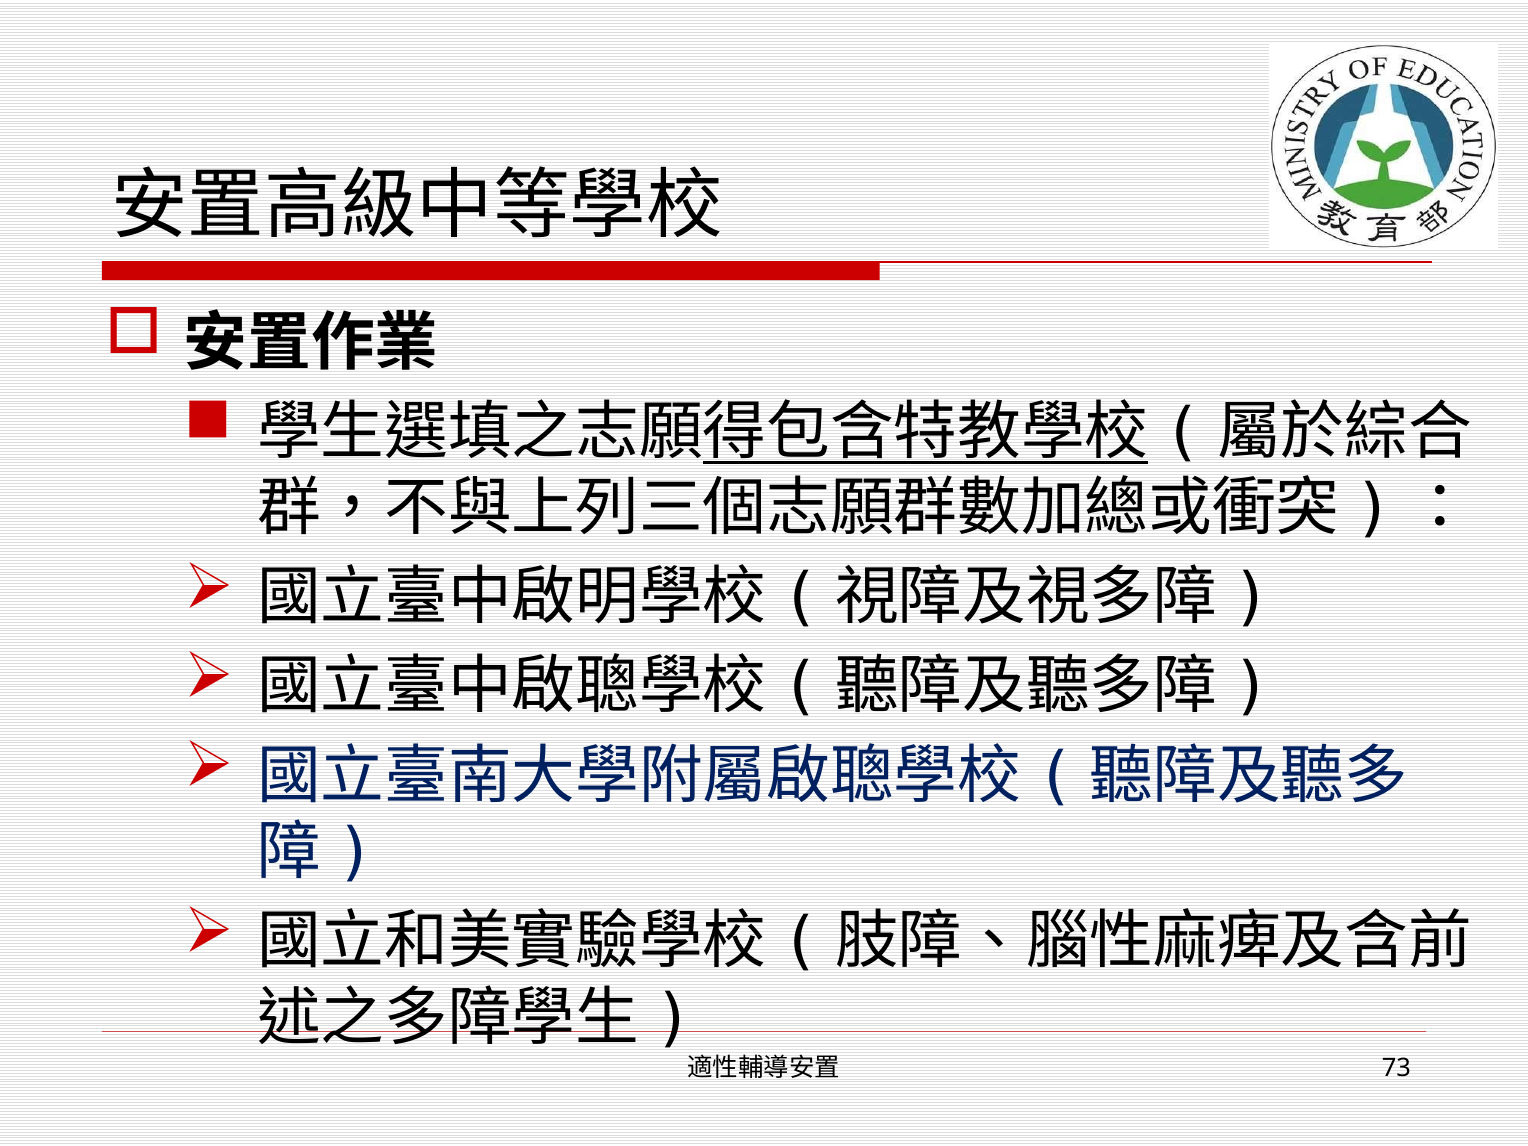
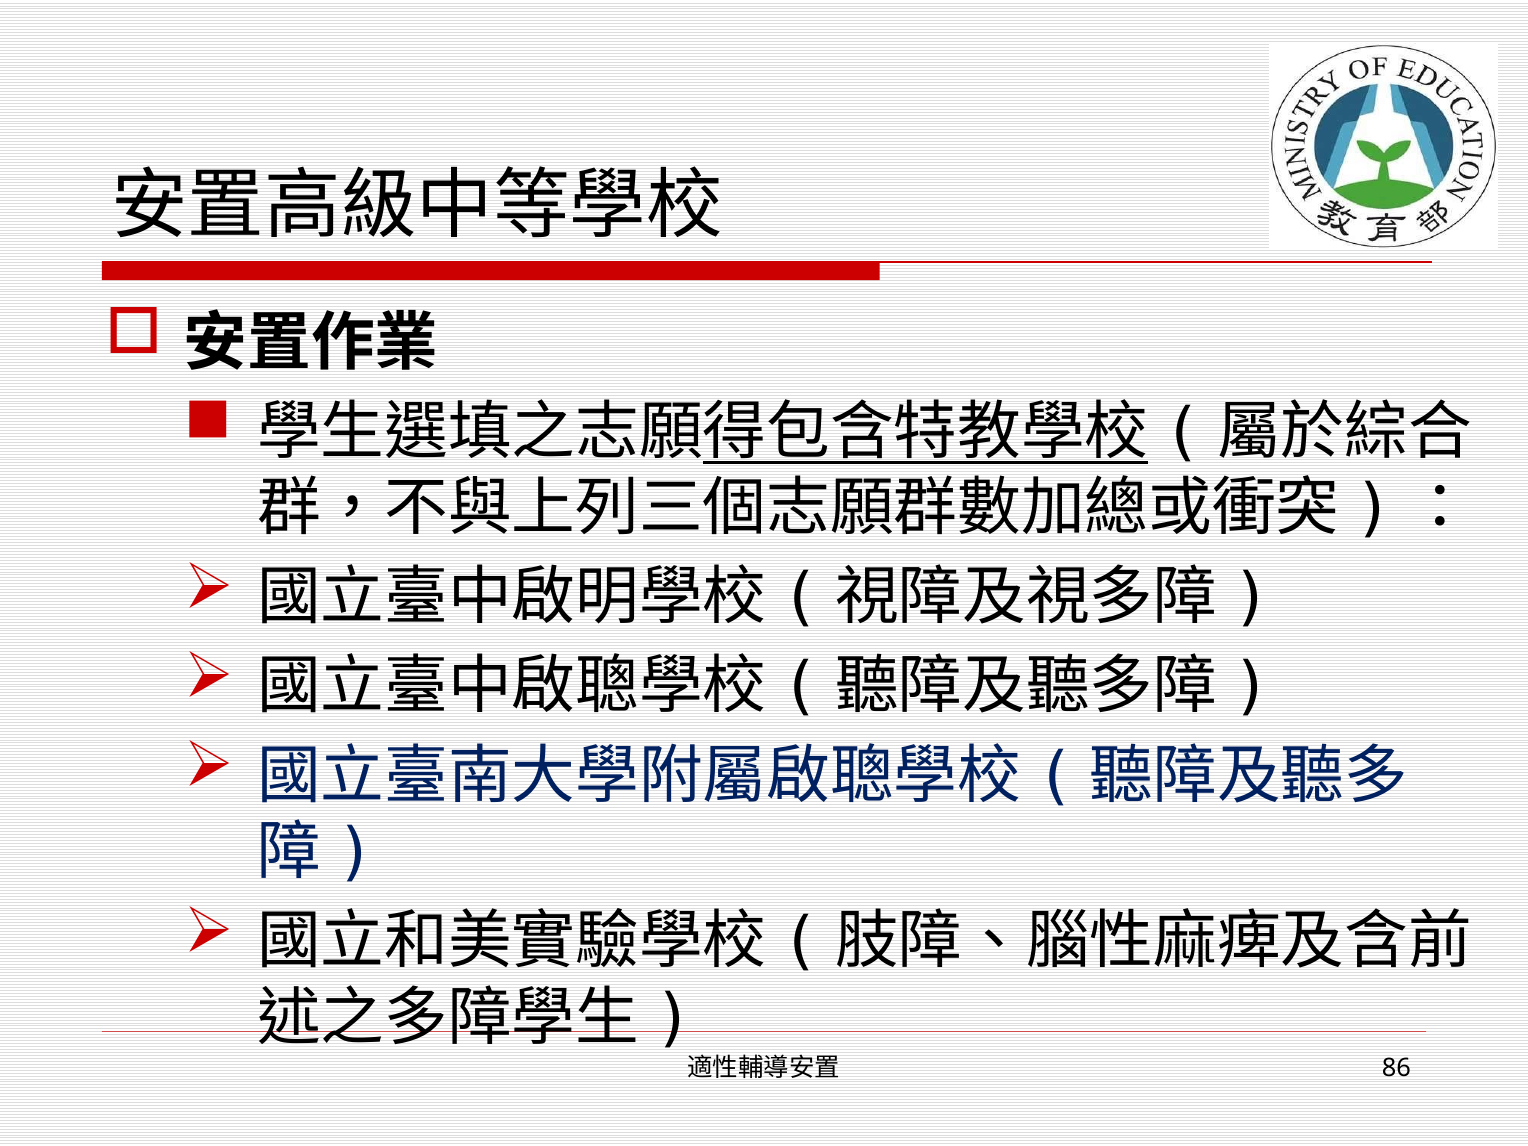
73: 73 -> 86
